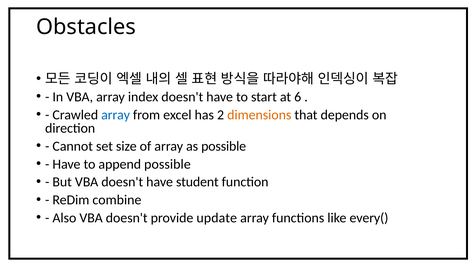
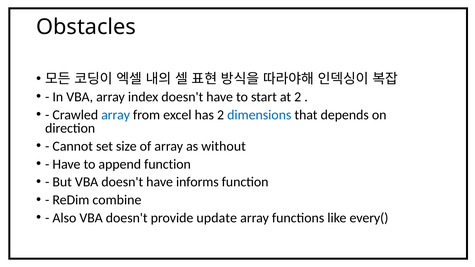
at 6: 6 -> 2
dimensions colour: orange -> blue
as possible: possible -> without
append possible: possible -> function
student: student -> informs
